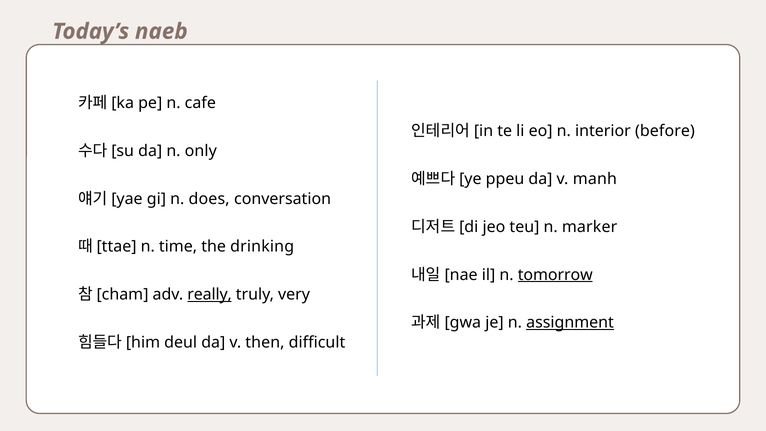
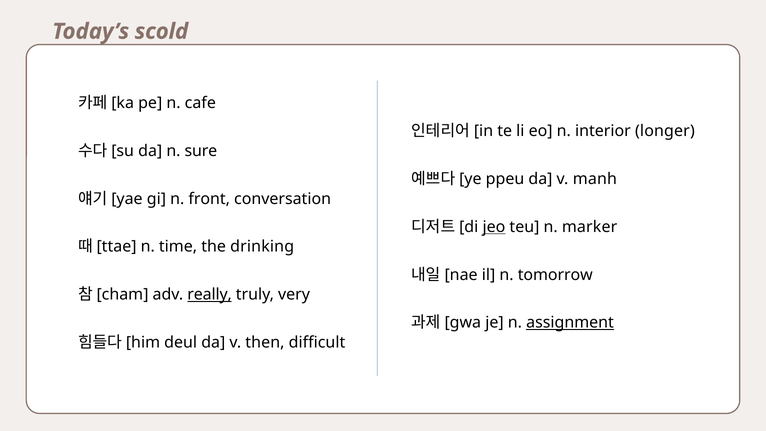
naeb: naeb -> scold
before: before -> longer
only: only -> sure
does: does -> front
jeo underline: none -> present
tomorrow underline: present -> none
